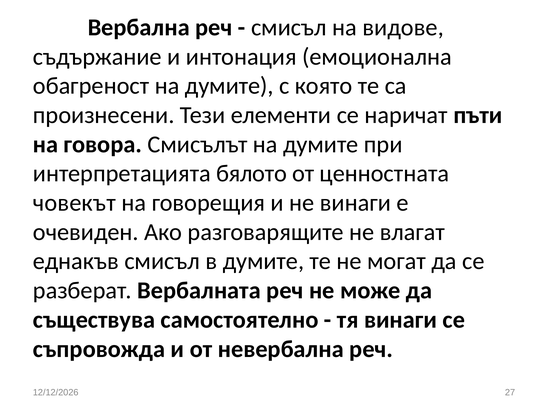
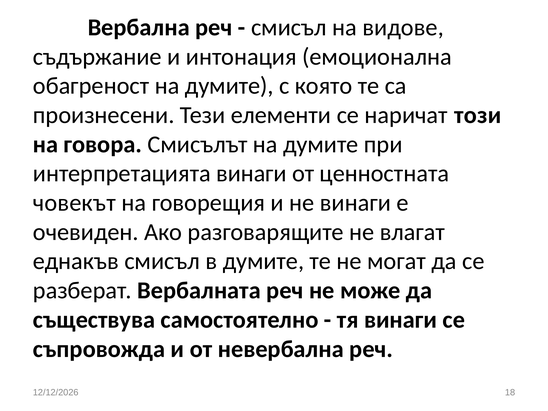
пъти: пъти -> този
интерпретацията бялото: бялото -> винаги
27: 27 -> 18
